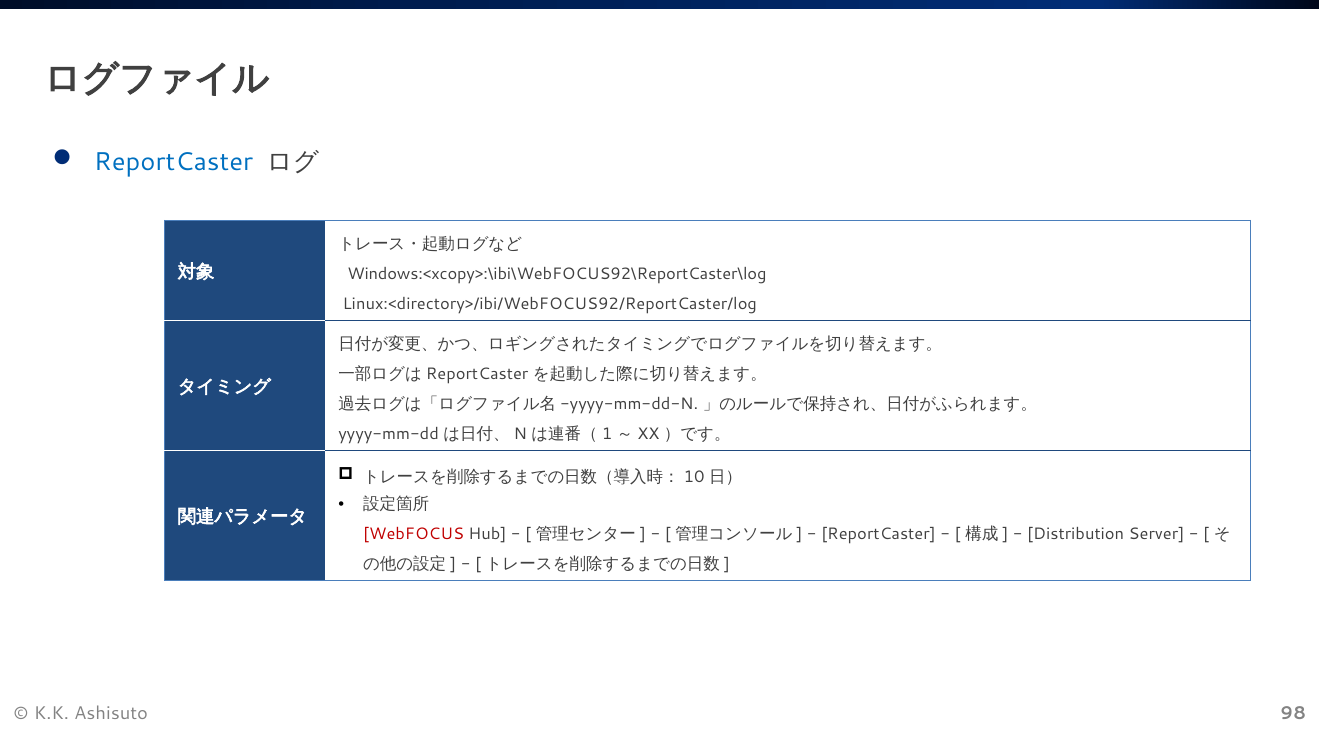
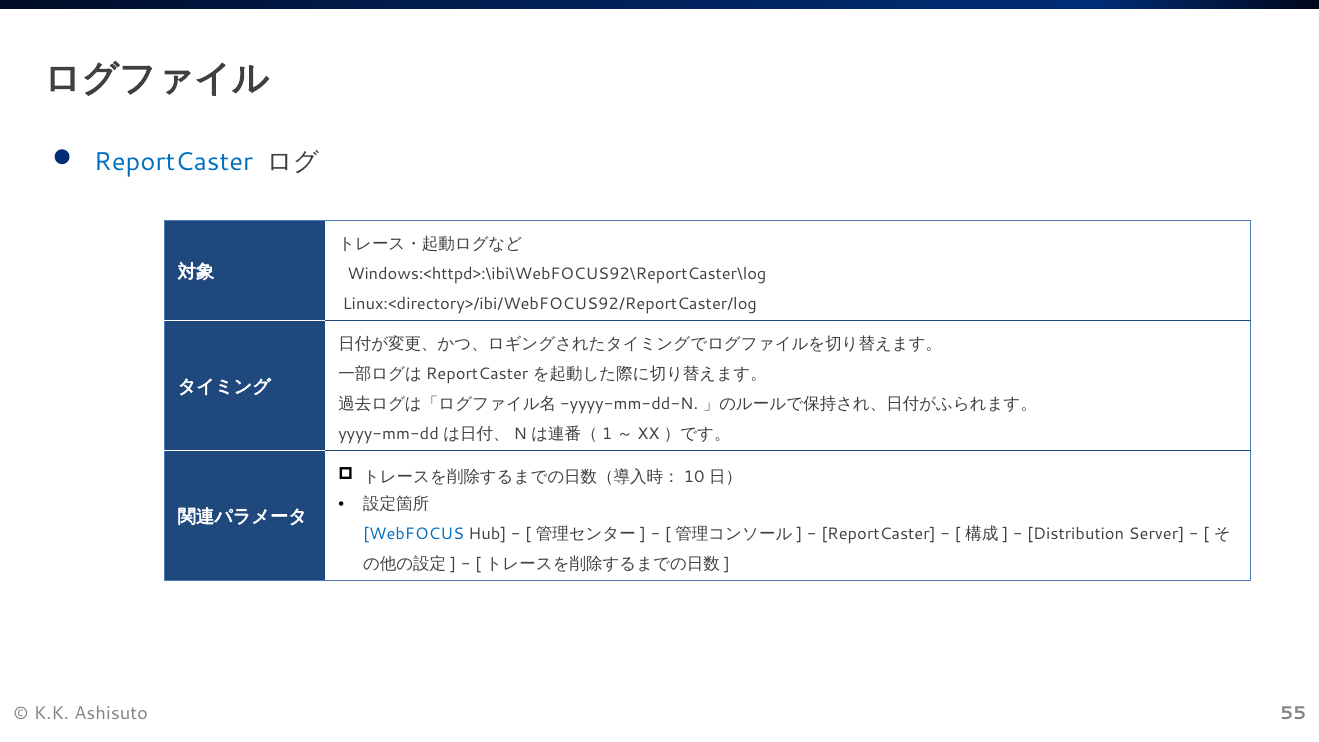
Windows:<xcopy>:\ibi\WebFOCUS92\ReportCaster\log: Windows:<xcopy>:\ibi\WebFOCUS92\ReportCaster\log -> Windows:<httpd>:\ibi\WebFOCUS92\ReportCaster\log
WebFOCUS colour: red -> blue
98: 98 -> 55
